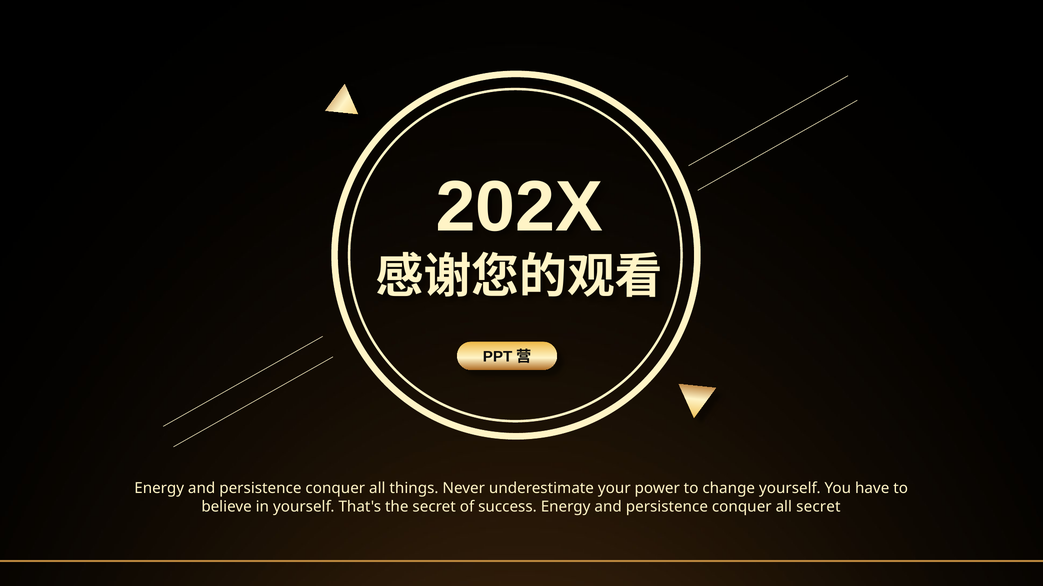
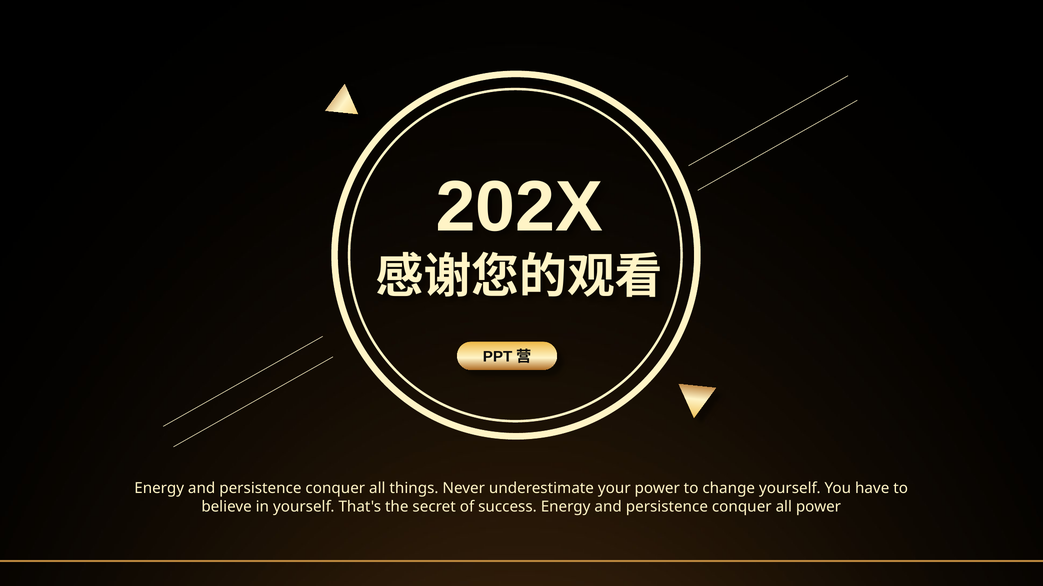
all secret: secret -> power
